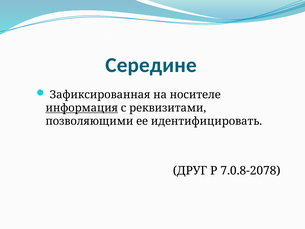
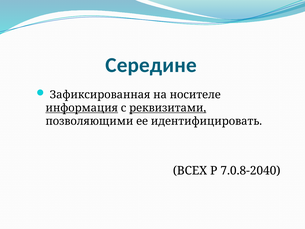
реквизитами underline: none -> present
ДРУГ: ДРУГ -> ВСЕХ
7.0.8-2078: 7.0.8-2078 -> 7.0.8-2040
